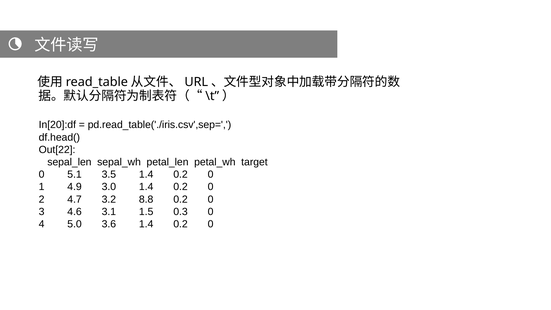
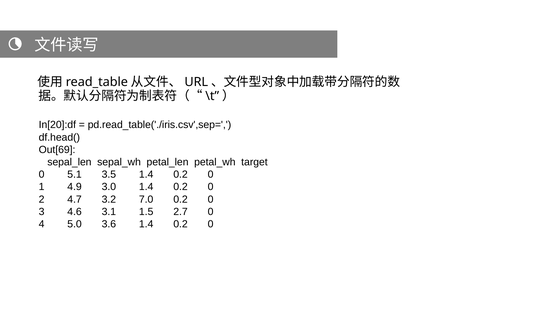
Out[22: Out[22 -> Out[69
8.8: 8.8 -> 7.0
0.3: 0.3 -> 2.7
